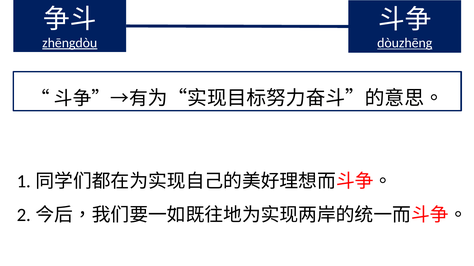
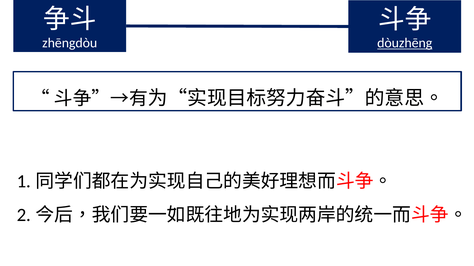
zhēngdòu underline: present -> none
